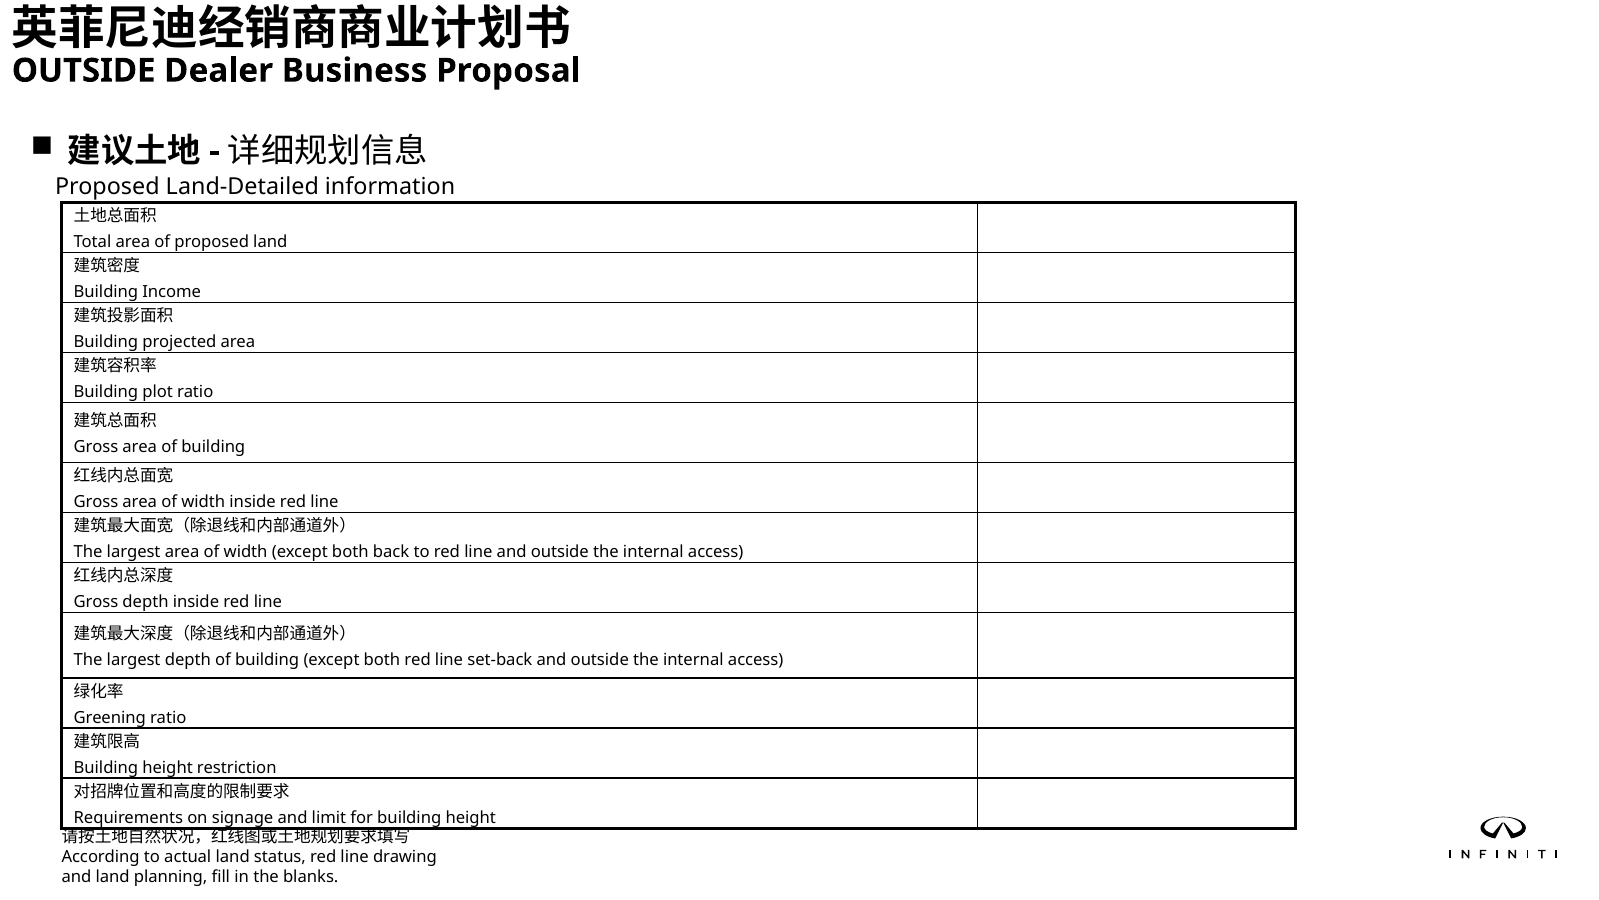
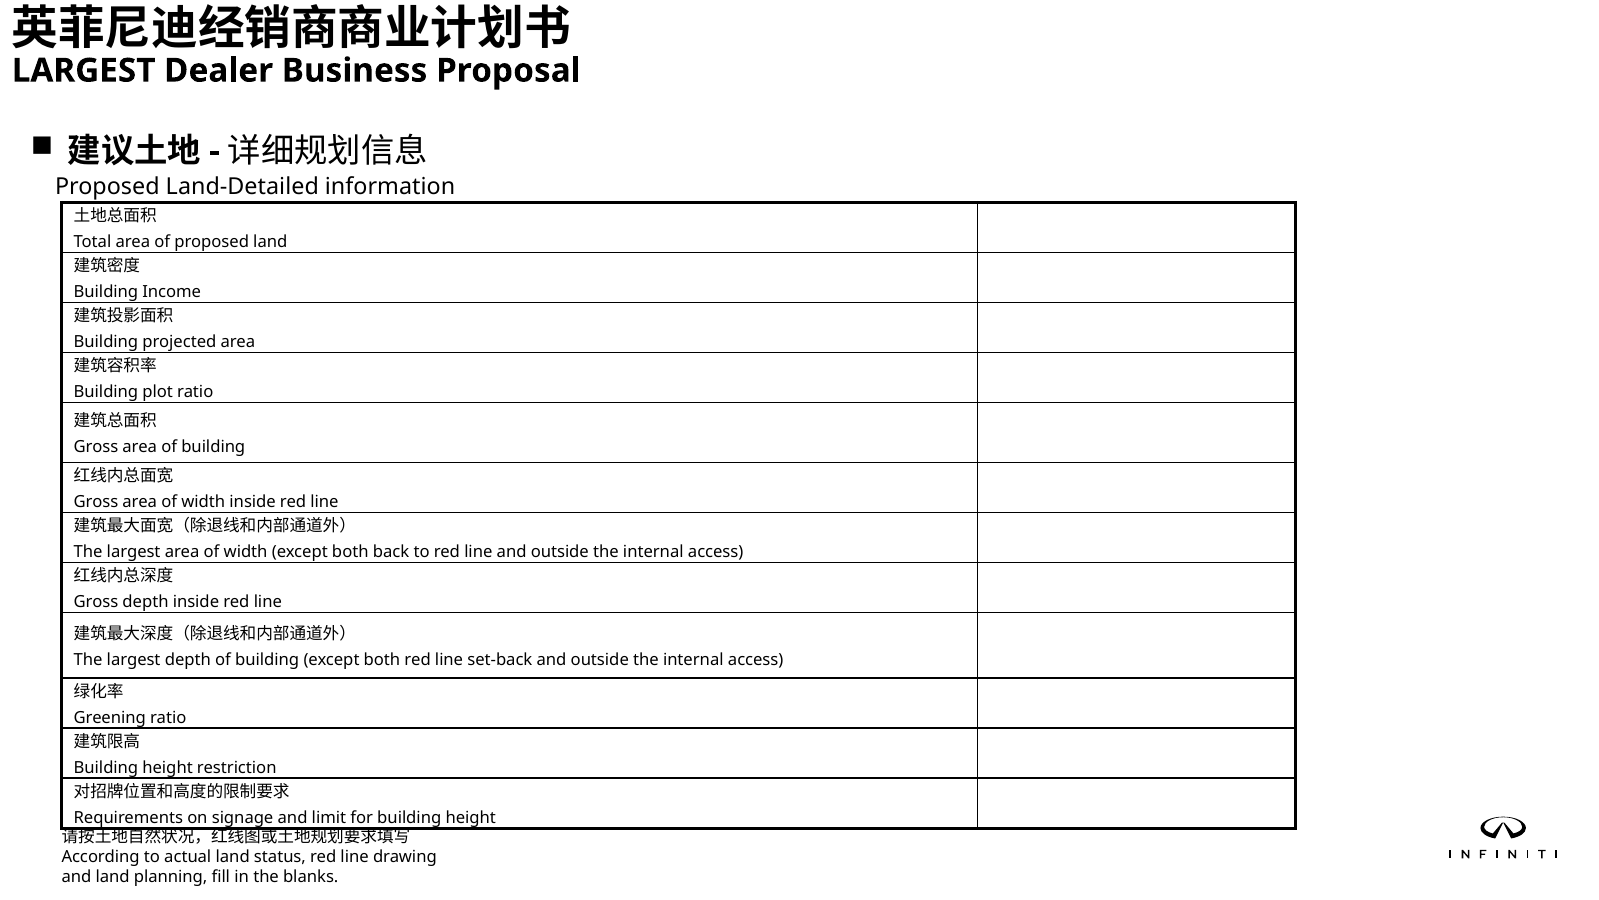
OUTSIDE at (84, 71): OUTSIDE -> LARGEST
